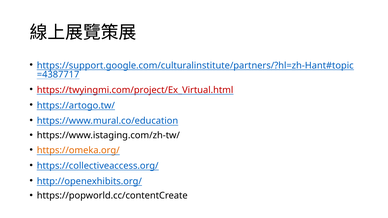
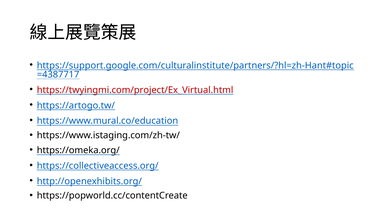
https://omeka.org/ colour: orange -> black
